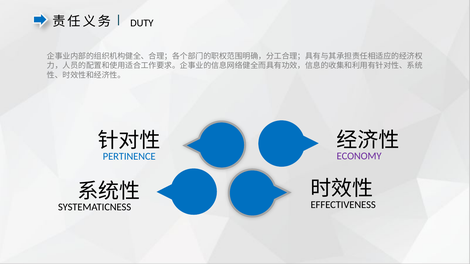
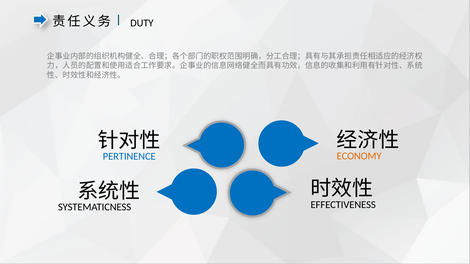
ECONOMY colour: purple -> orange
